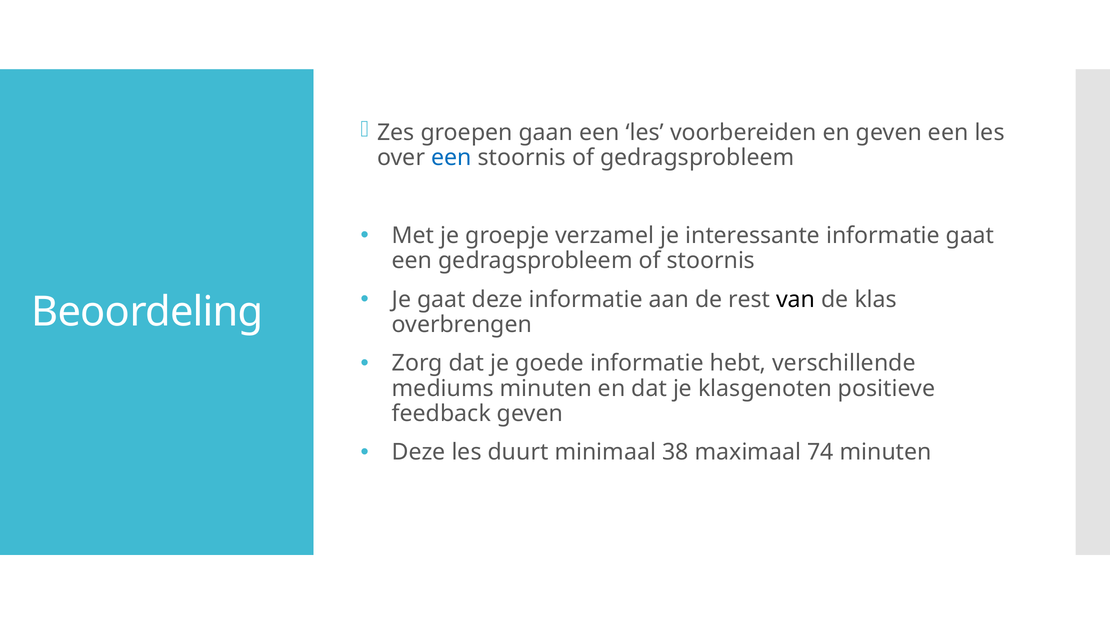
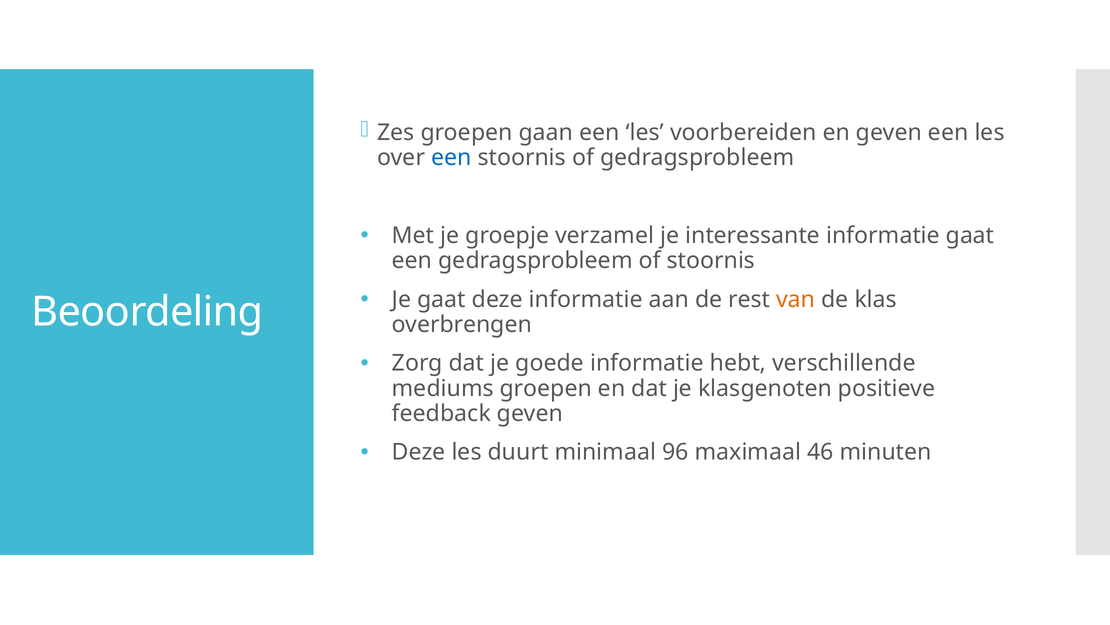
van colour: black -> orange
mediums minuten: minuten -> groepen
38: 38 -> 96
74: 74 -> 46
